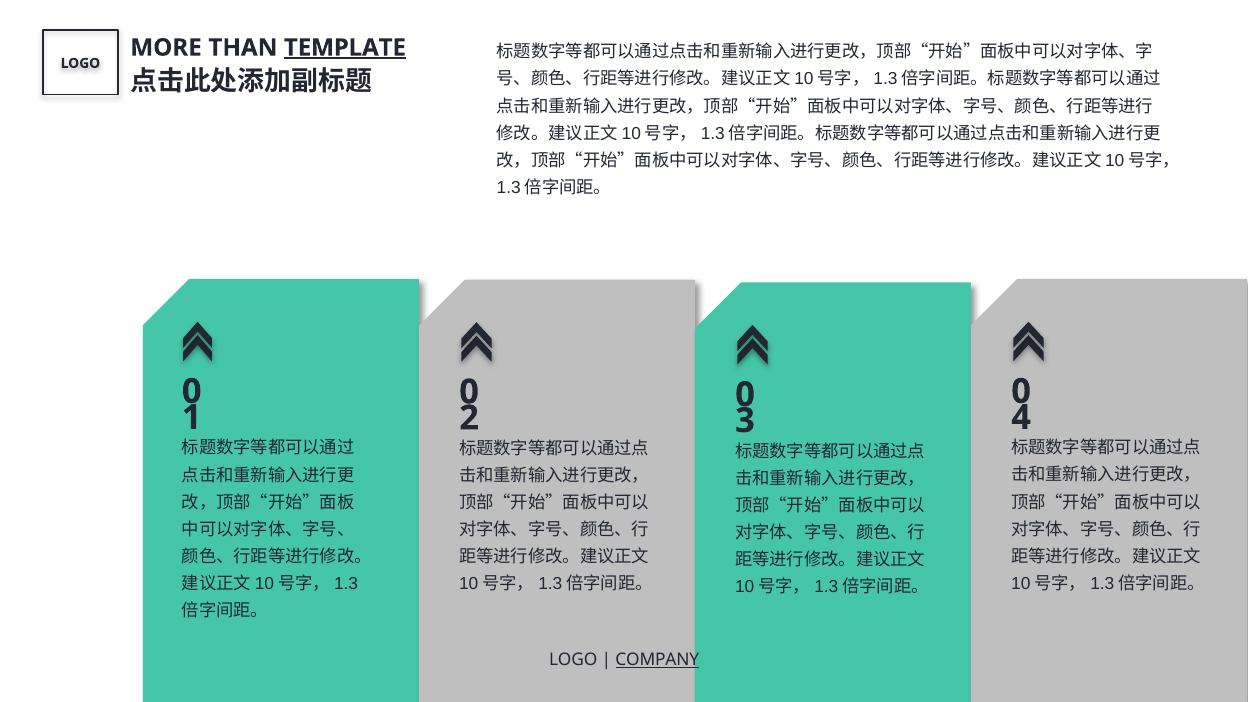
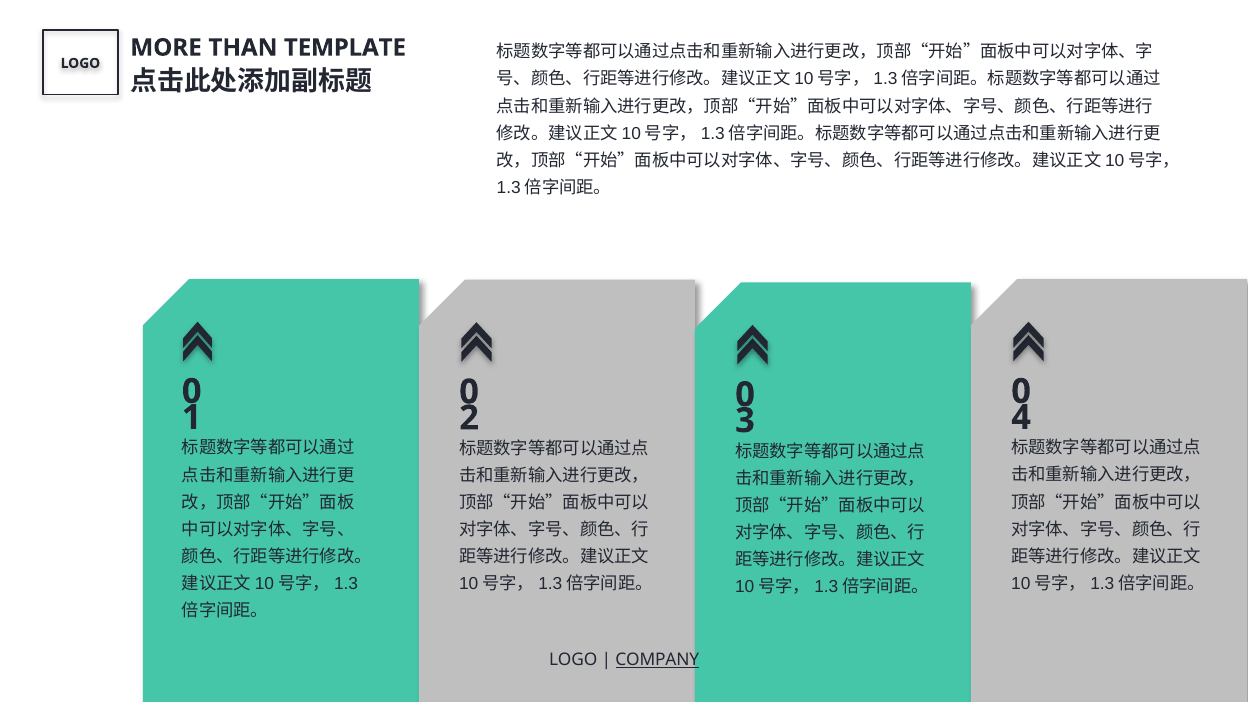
TEMPLATE underline: present -> none
